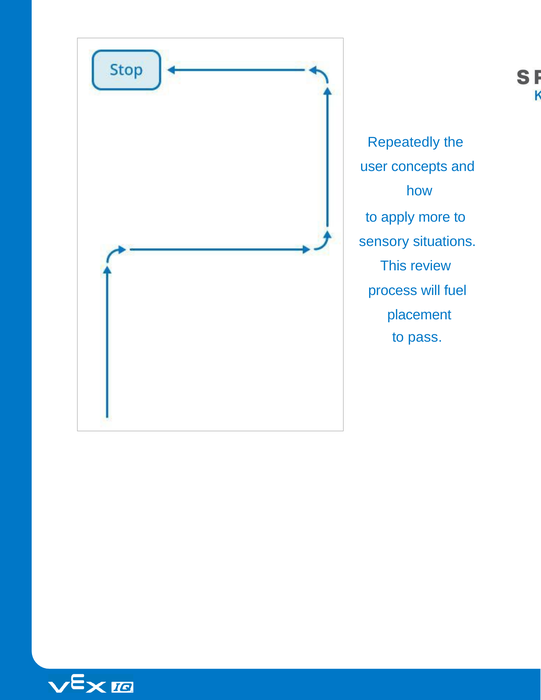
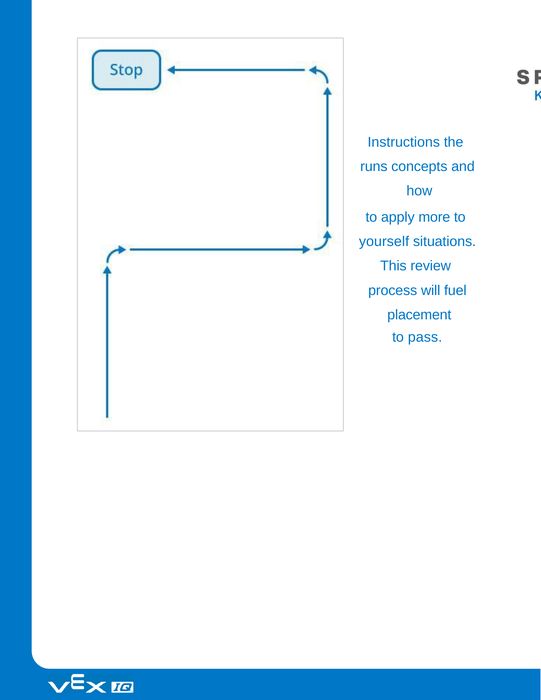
Repeatedly: Repeatedly -> Instructions
user: user -> runs
sensory: sensory -> yourself
